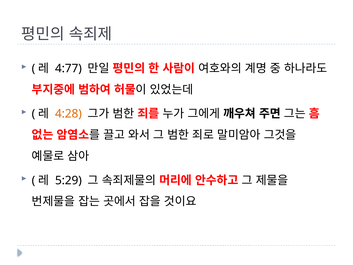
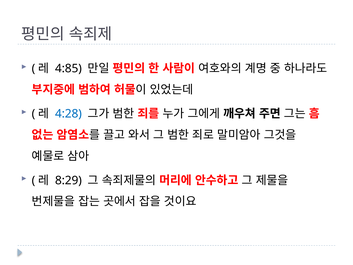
4:77: 4:77 -> 4:85
4:28 colour: orange -> blue
5:29: 5:29 -> 8:29
